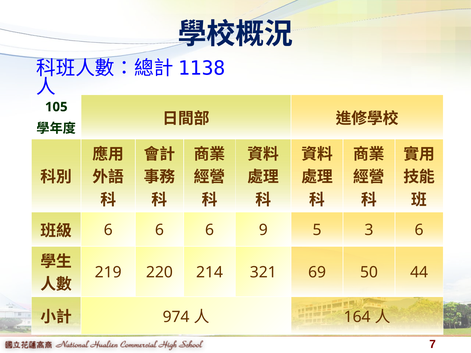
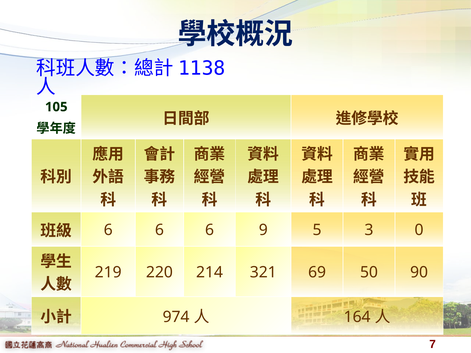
3 6: 6 -> 0
44: 44 -> 90
